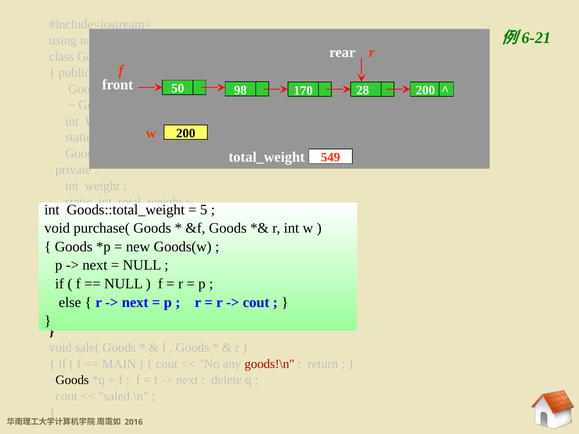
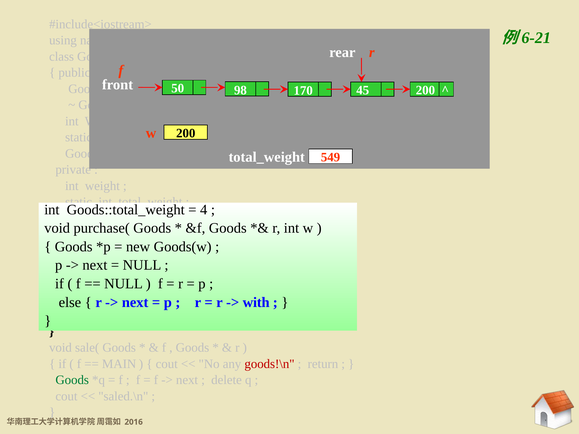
28: 28 -> 45
5: 5 -> 4
cout at (256, 302): cout -> with
Goods at (72, 380) colour: black -> green
